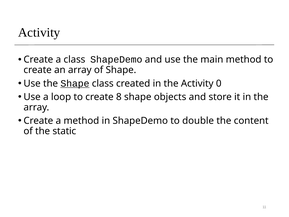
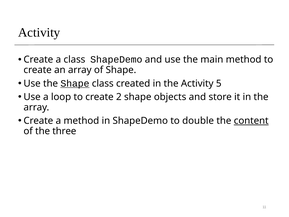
0: 0 -> 5
8: 8 -> 2
content underline: none -> present
static: static -> three
